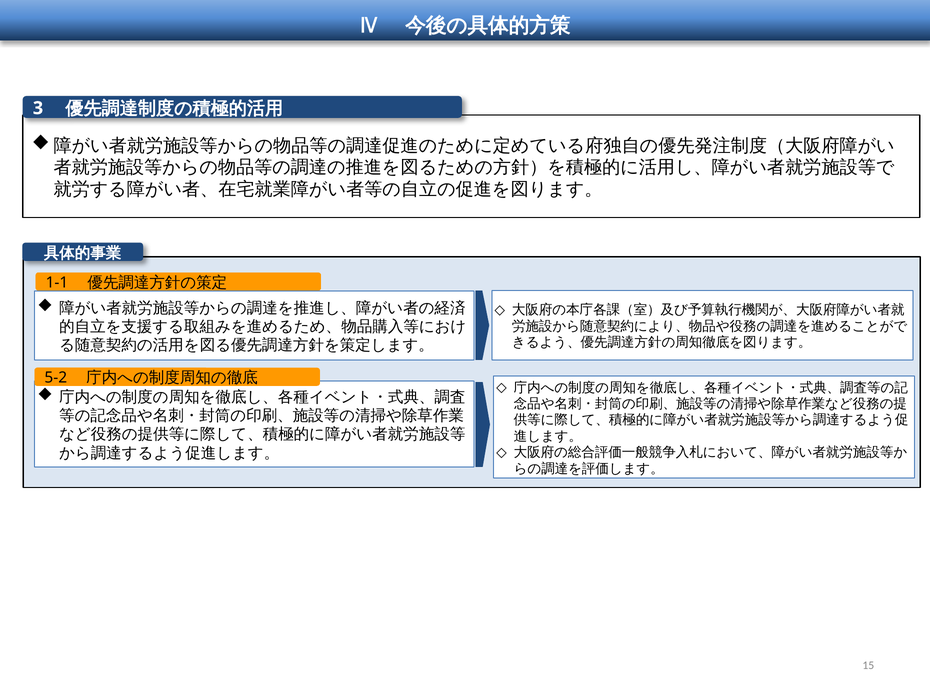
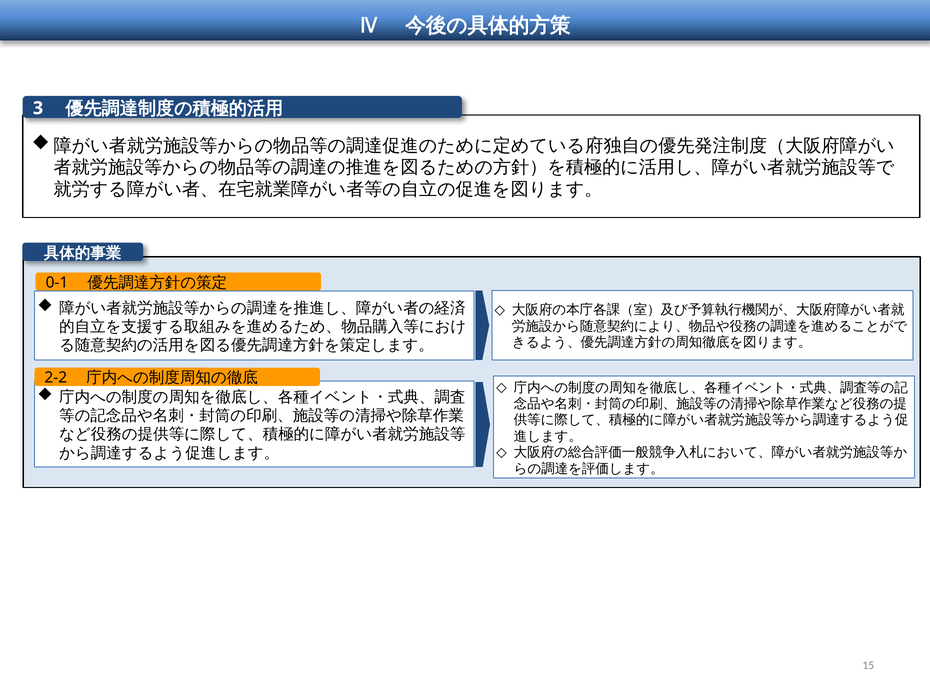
1-1: 1-1 -> 0-1
5-2: 5-2 -> 2-2
